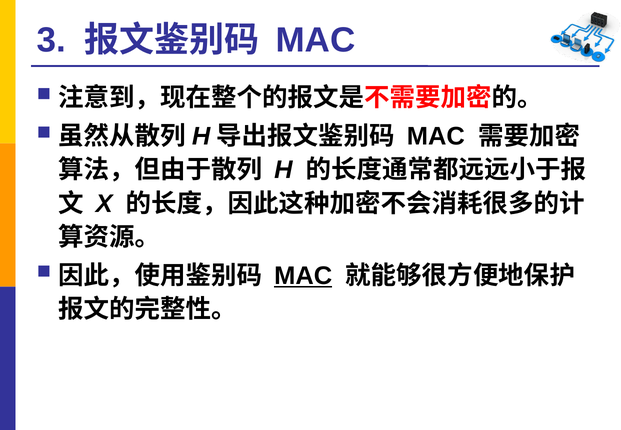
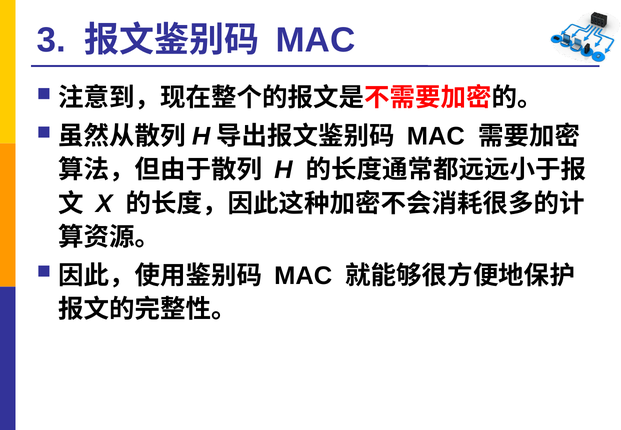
MAC at (303, 276) underline: present -> none
